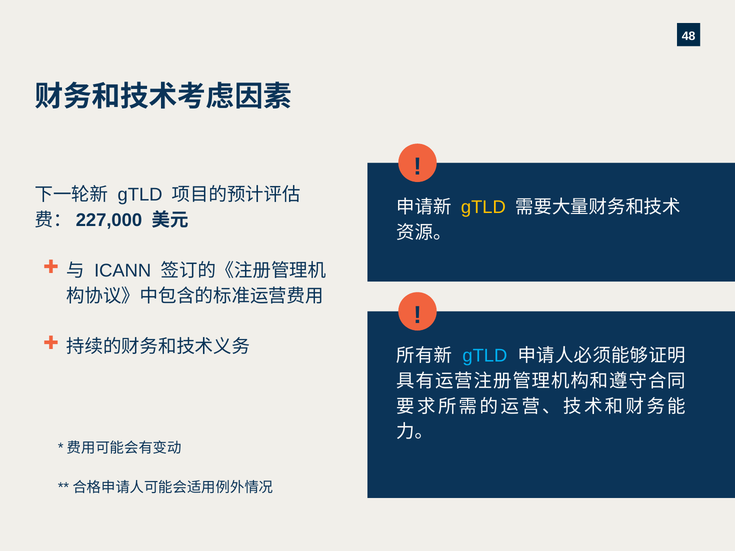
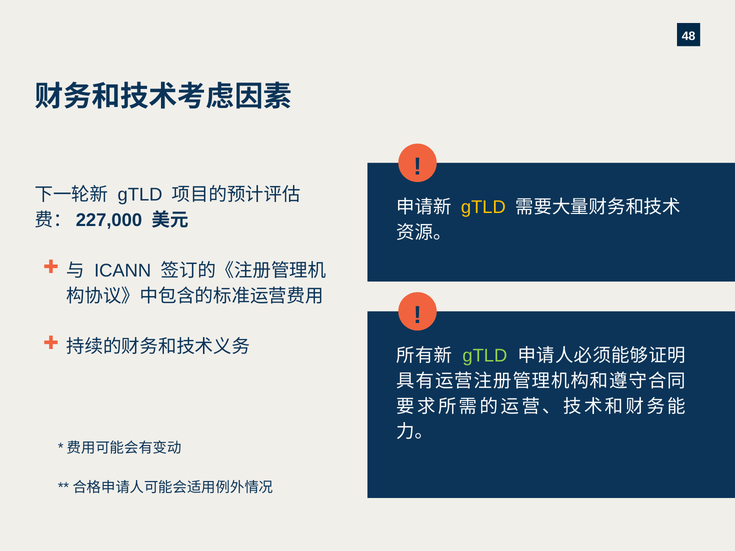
gTLD at (485, 356) colour: light blue -> light green
